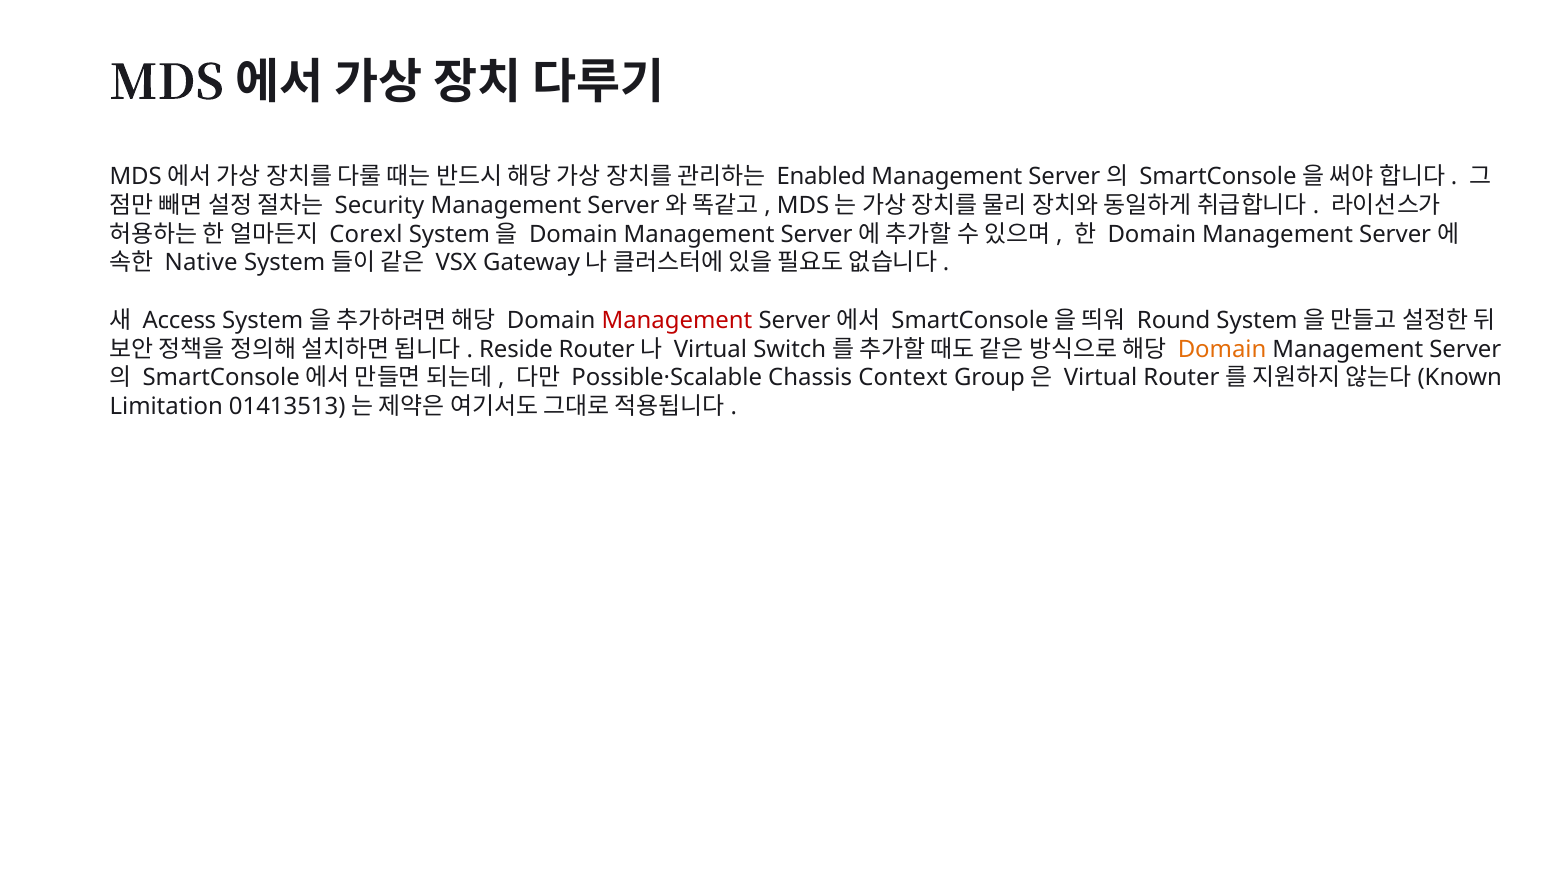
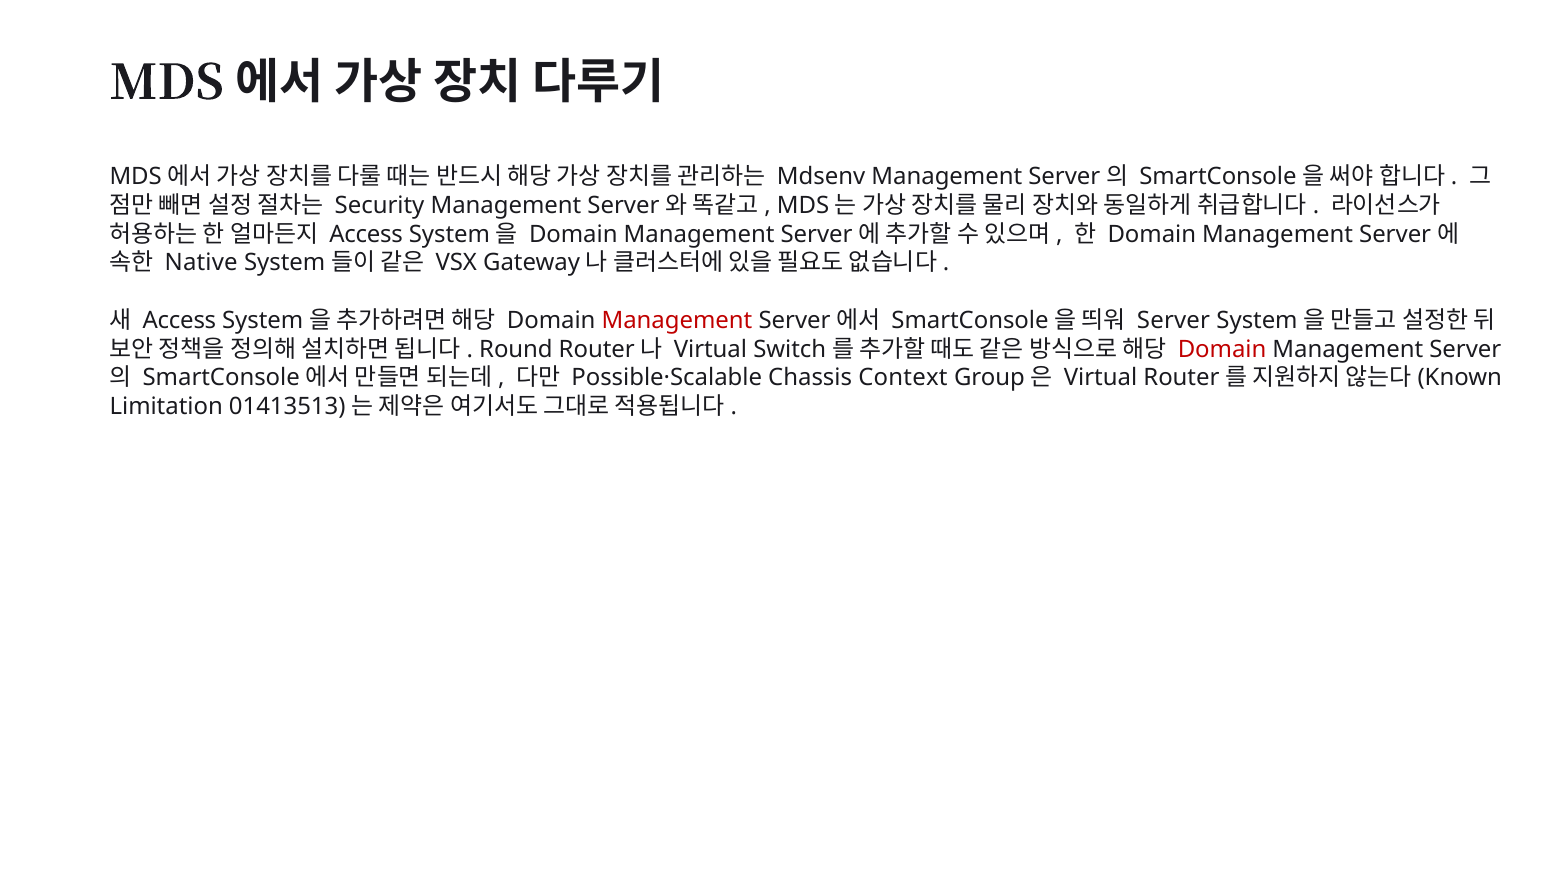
Enabled: Enabled -> Mdsenv
Corexl at (366, 234): Corexl -> Access
Round at (1174, 320): Round -> Server
Reside: Reside -> Round
Domain at (1222, 349) colour: orange -> red
